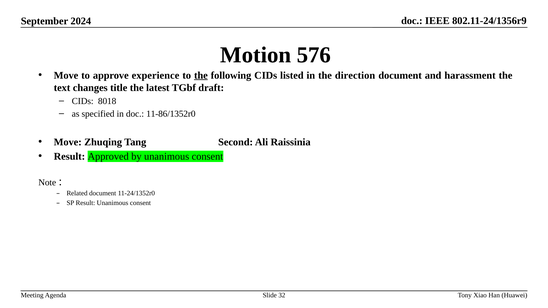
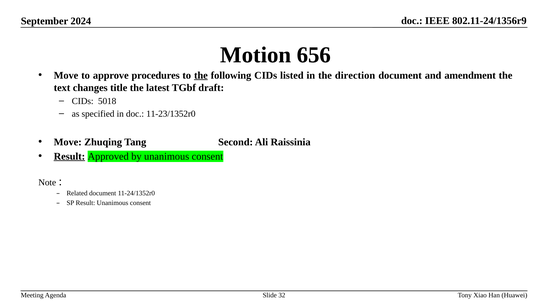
576: 576 -> 656
experience: experience -> procedures
harassment: harassment -> amendment
8018: 8018 -> 5018
11-86/1352r0: 11-86/1352r0 -> 11-23/1352r0
Result at (69, 156) underline: none -> present
